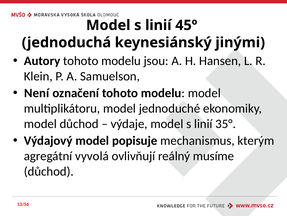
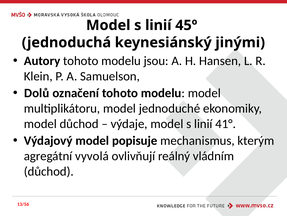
Není: Není -> Dolů
35°: 35° -> 41°
musíme: musíme -> vládním
